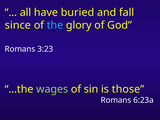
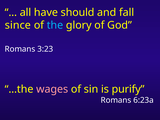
buried: buried -> should
wages colour: light green -> pink
those: those -> purify
